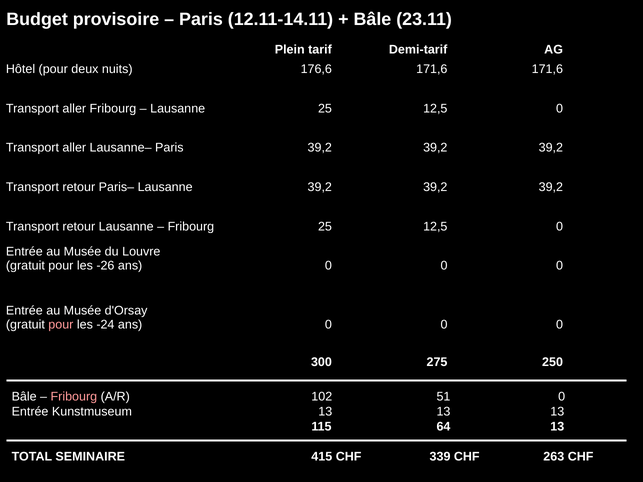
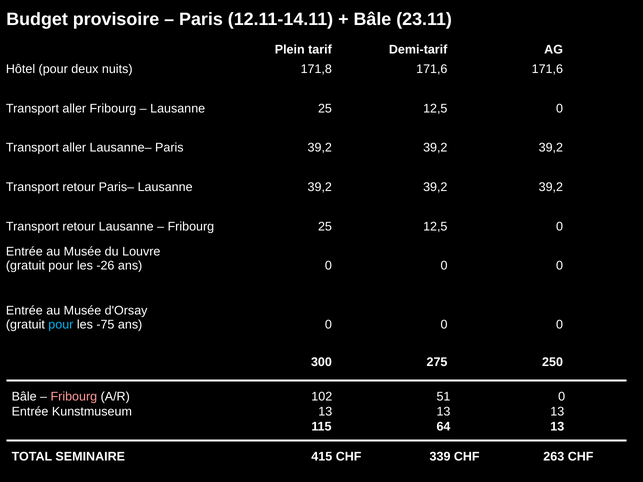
176,6: 176,6 -> 171,8
pour at (61, 325) colour: pink -> light blue
-24: -24 -> -75
